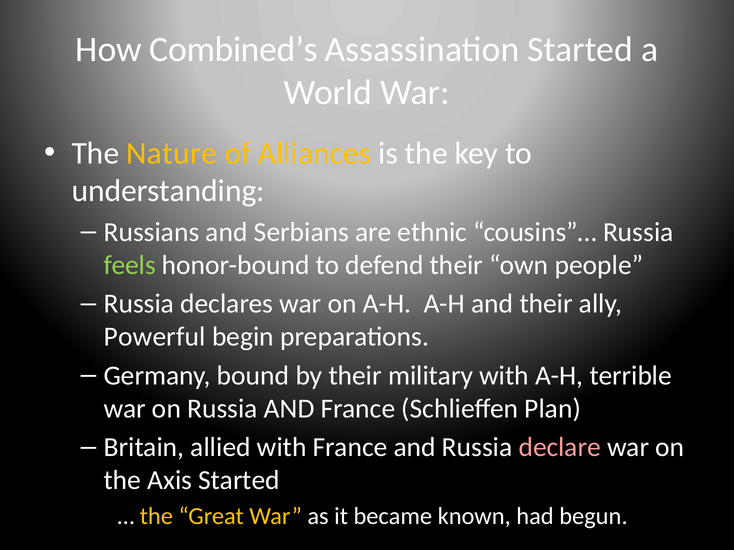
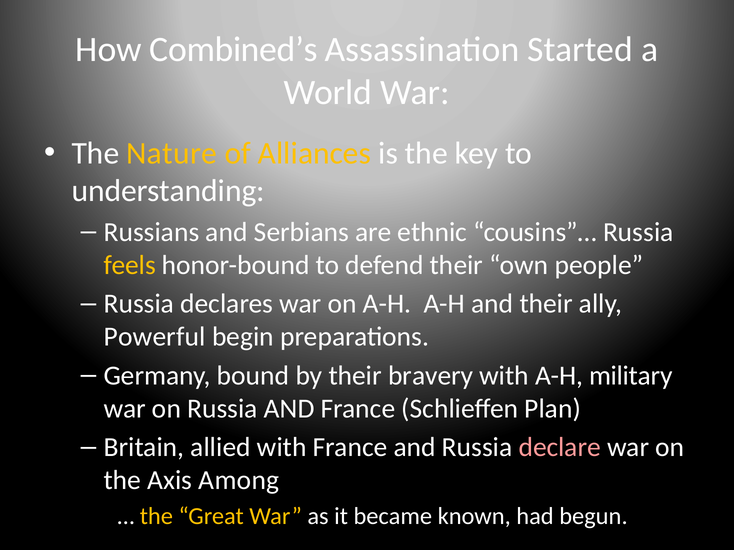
feels colour: light green -> yellow
military: military -> bravery
terrible: terrible -> military
Axis Started: Started -> Among
